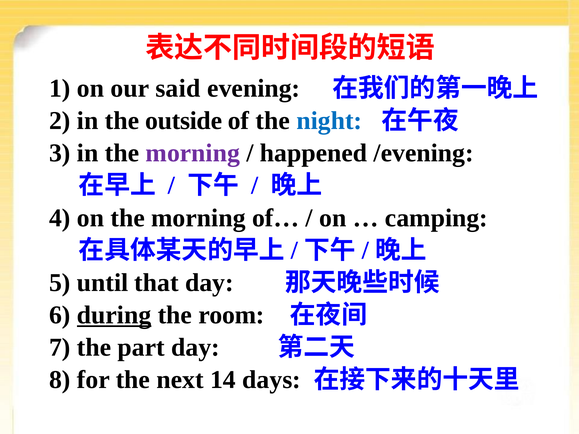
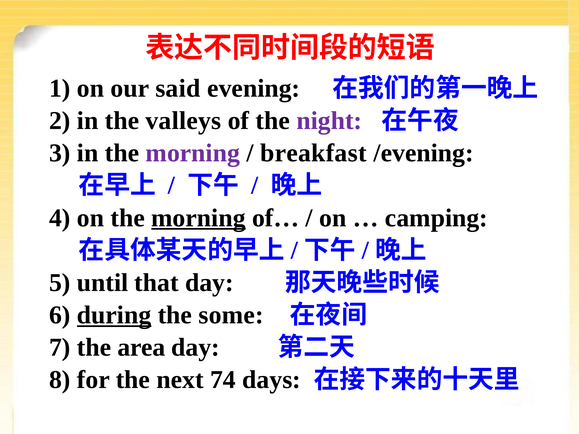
outside: outside -> valleys
night colour: blue -> purple
happened: happened -> breakfast
morning at (198, 218) underline: none -> present
room: room -> some
part: part -> area
14: 14 -> 74
